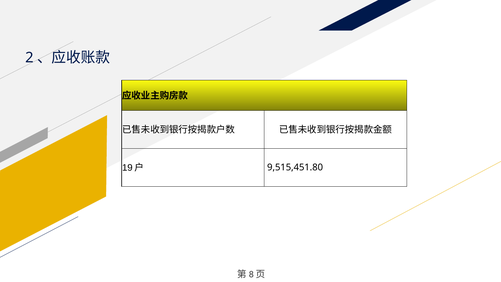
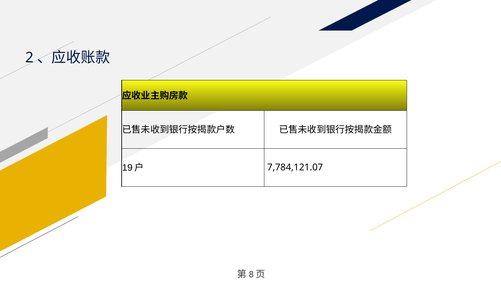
9,515,451.80: 9,515,451.80 -> 7,784,121.07
